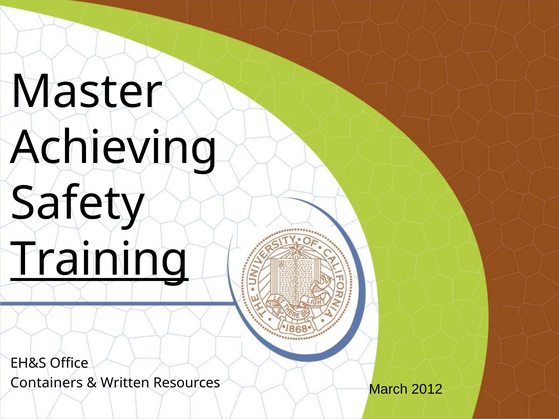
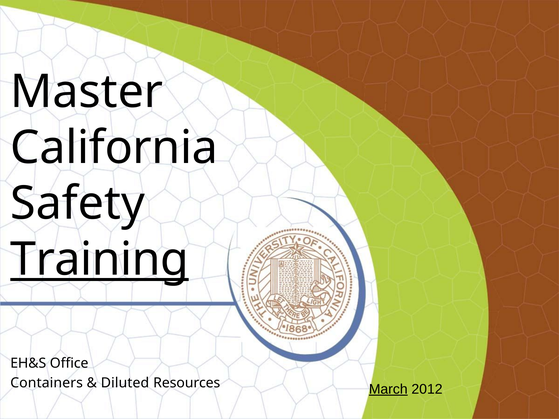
Achieving: Achieving -> California
Written: Written -> Diluted
March underline: none -> present
